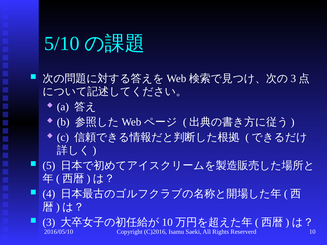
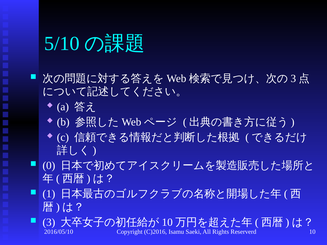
5: 5 -> 0
4: 4 -> 1
